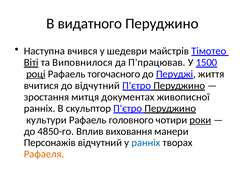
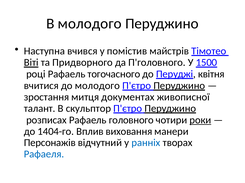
В видатного: видатного -> молодого
шедеври: шедеври -> помістив
Виповнилося: Виповнилося -> Придворного
П'працював: П'працював -> П'головного
році underline: present -> none
життя: життя -> квітня
до відчутний: відчутний -> молодого
ранніх at (40, 109): ранніх -> талант
культури: культури -> розписах
4850-го: 4850-го -> 1404-го
Рафаеля colour: orange -> blue
